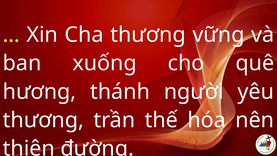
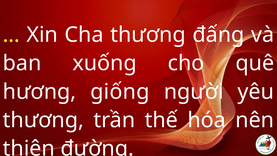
vững: vững -> đấng
thánh: thánh -> giống
